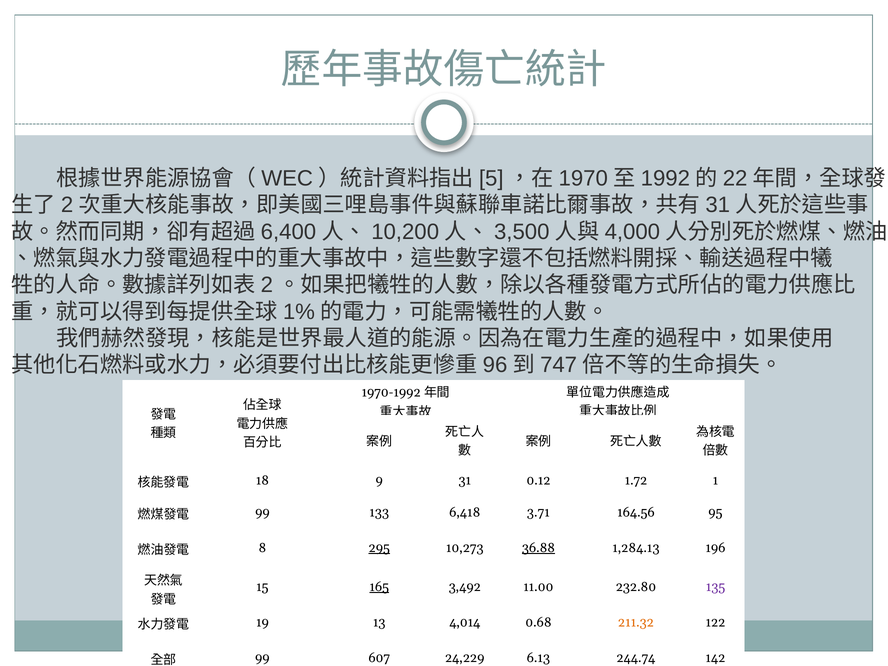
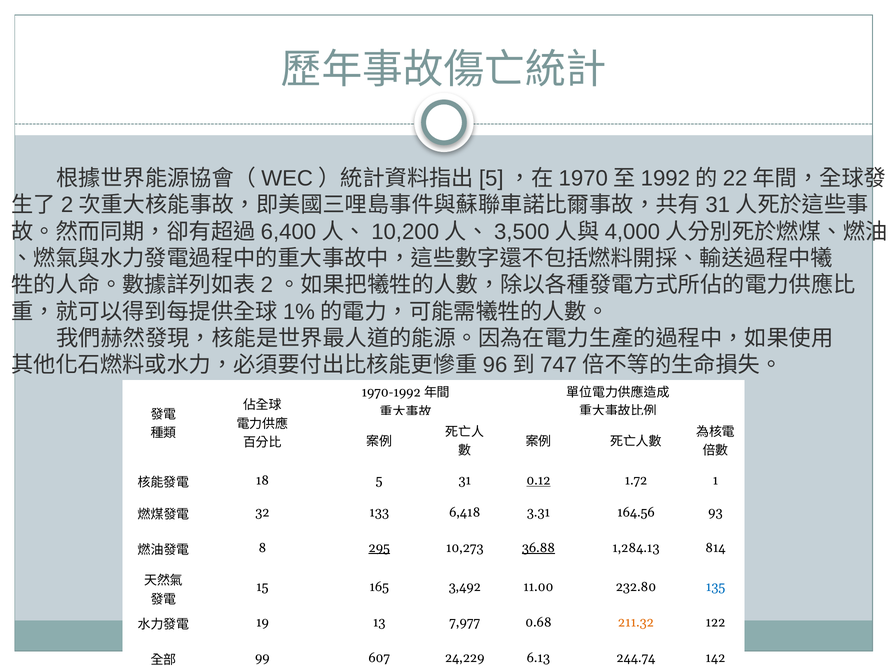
9: 9 -> 5
0.12 underline: none -> present
99 at (262, 512): 99 -> 32
3.71: 3.71 -> 3.31
95: 95 -> 93
196: 196 -> 814
165 underline: present -> none
135 colour: purple -> blue
4,014: 4,014 -> 7,977
